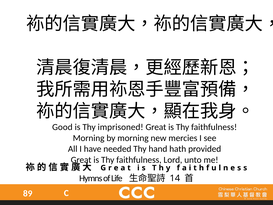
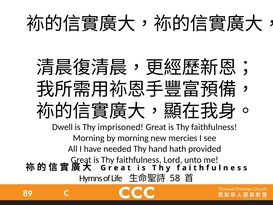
Good: Good -> Dwell
14: 14 -> 58
